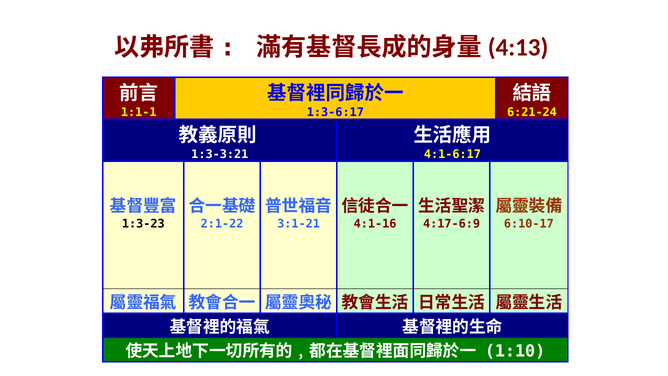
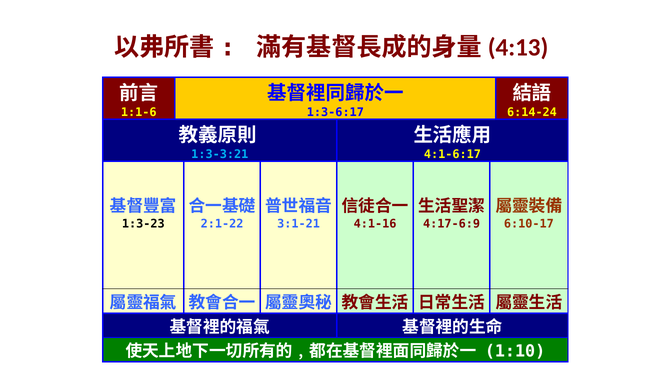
1:1-1: 1:1-1 -> 1:1-6
6:21-24: 6:21-24 -> 6:14-24
1:3-3:21 colour: white -> light blue
